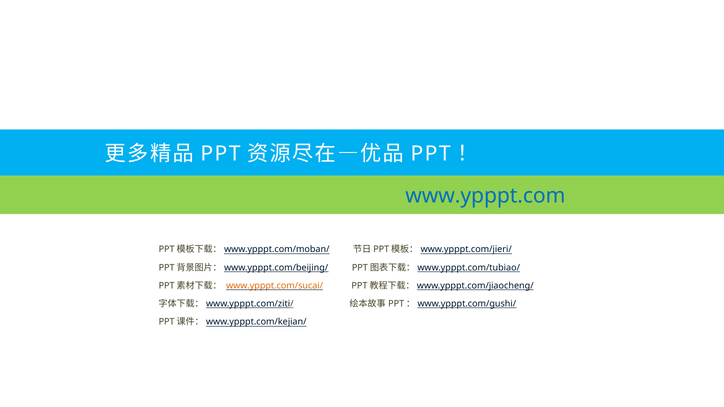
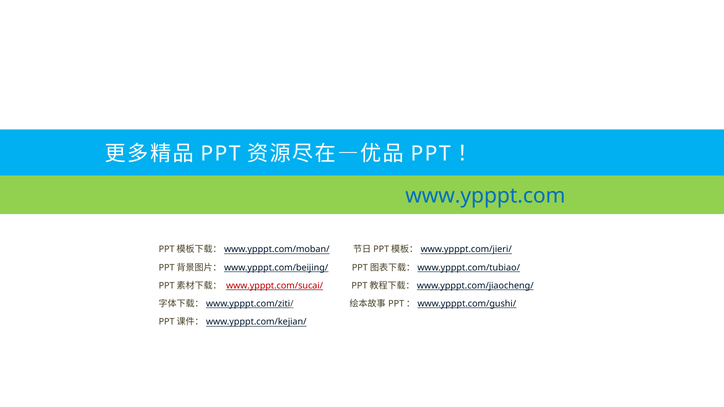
www.ypppt.com/sucai/ colour: orange -> red
